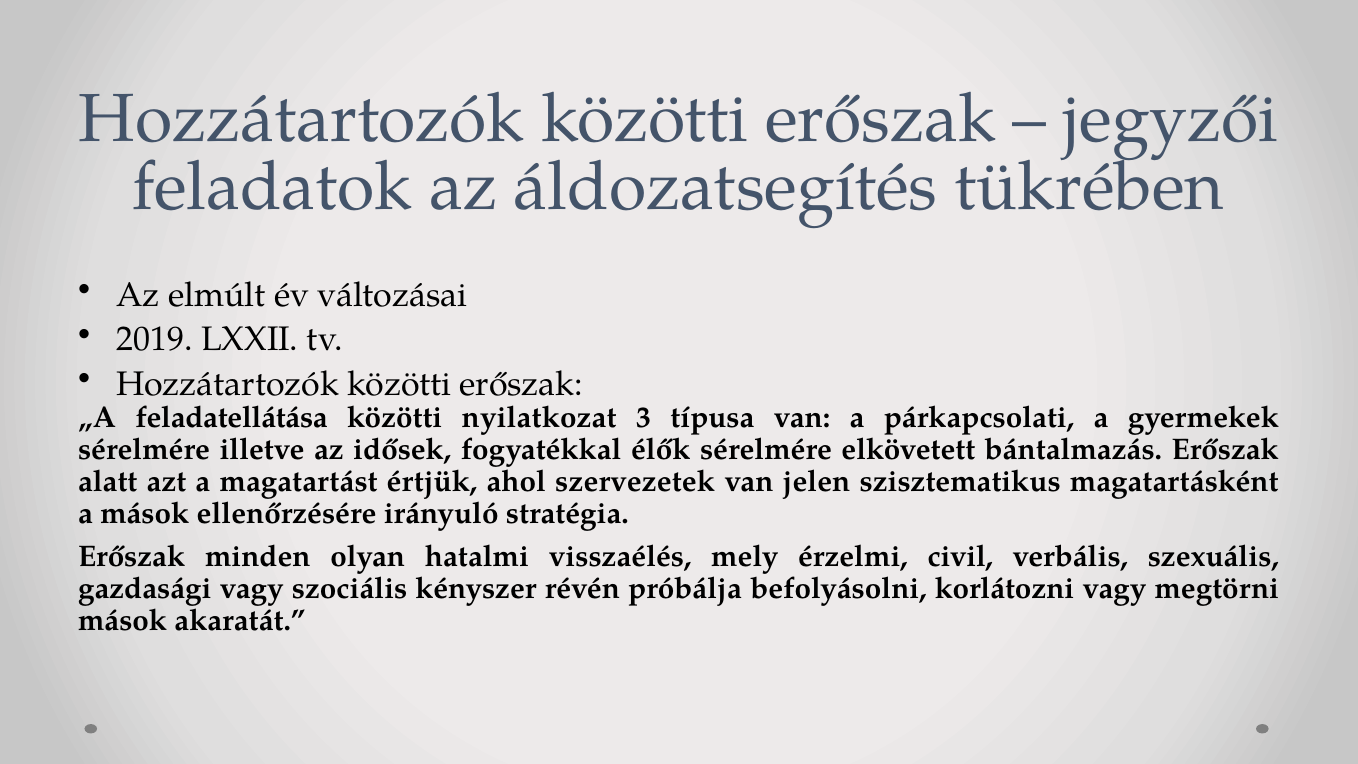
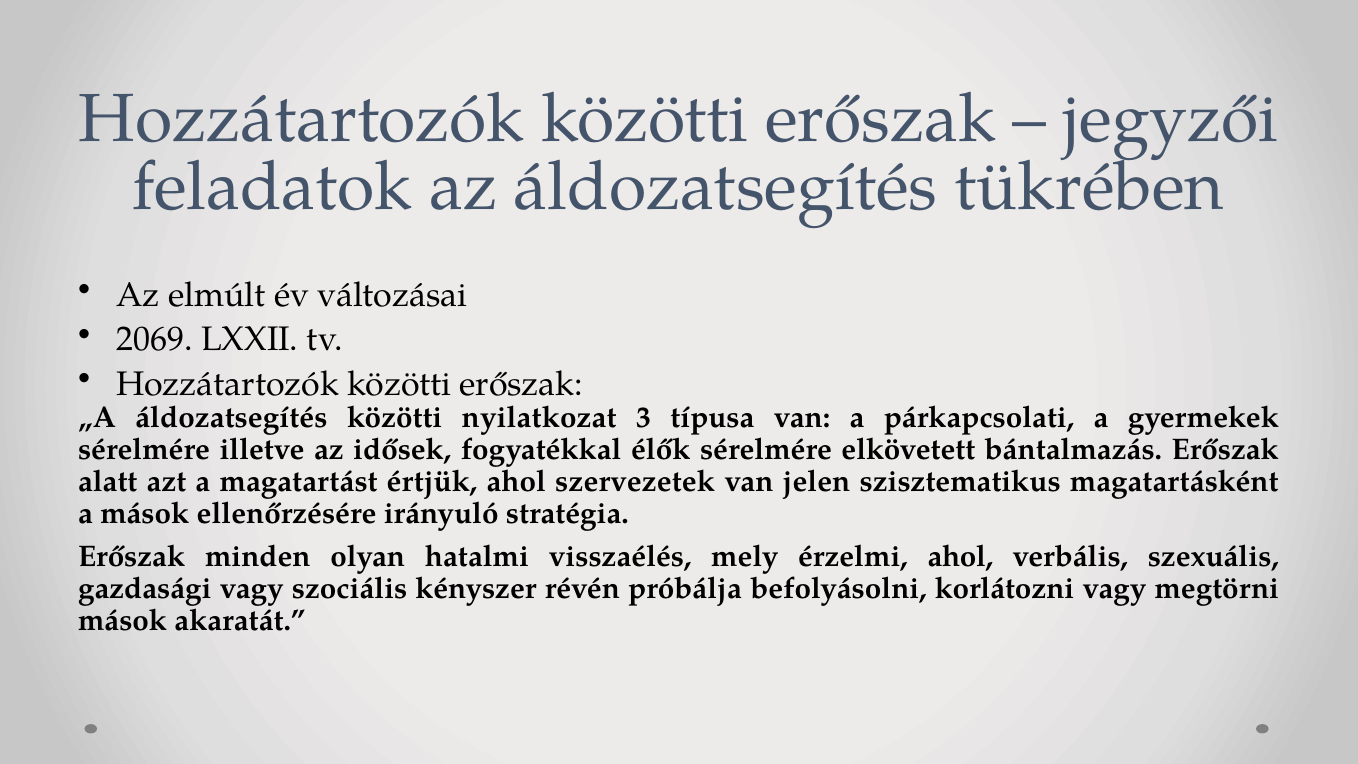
2019: 2019 -> 2069
„A feladatellátása: feladatellátása -> áldozatsegítés
érzelmi civil: civil -> ahol
